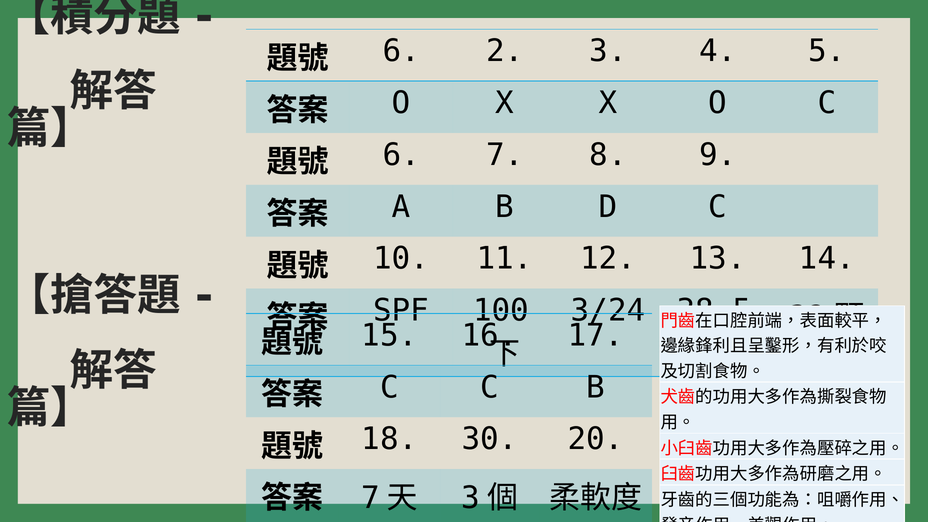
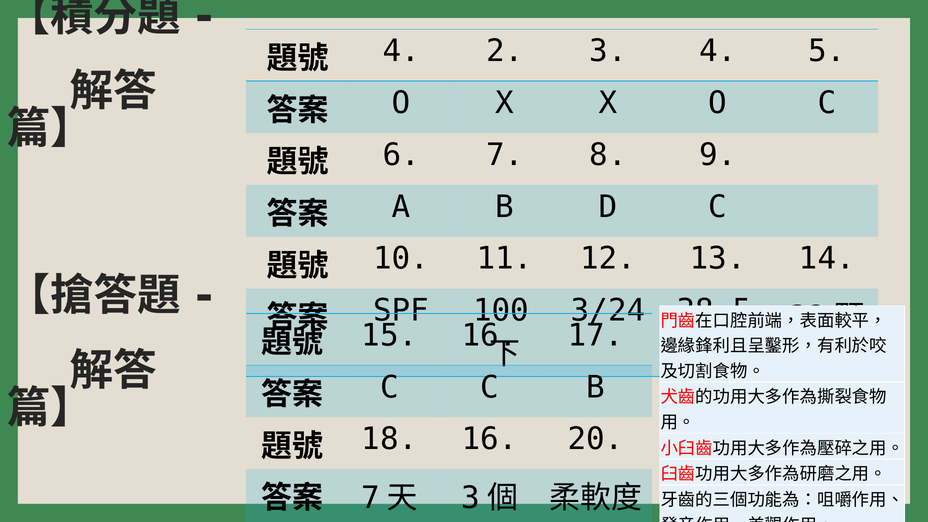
6 at (401, 51): 6 -> 4
18 30: 30 -> 16
